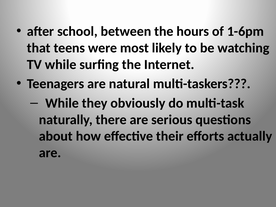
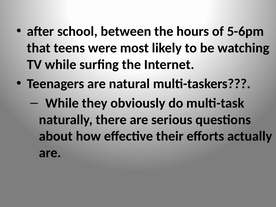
1-6pm: 1-6pm -> 5-6pm
